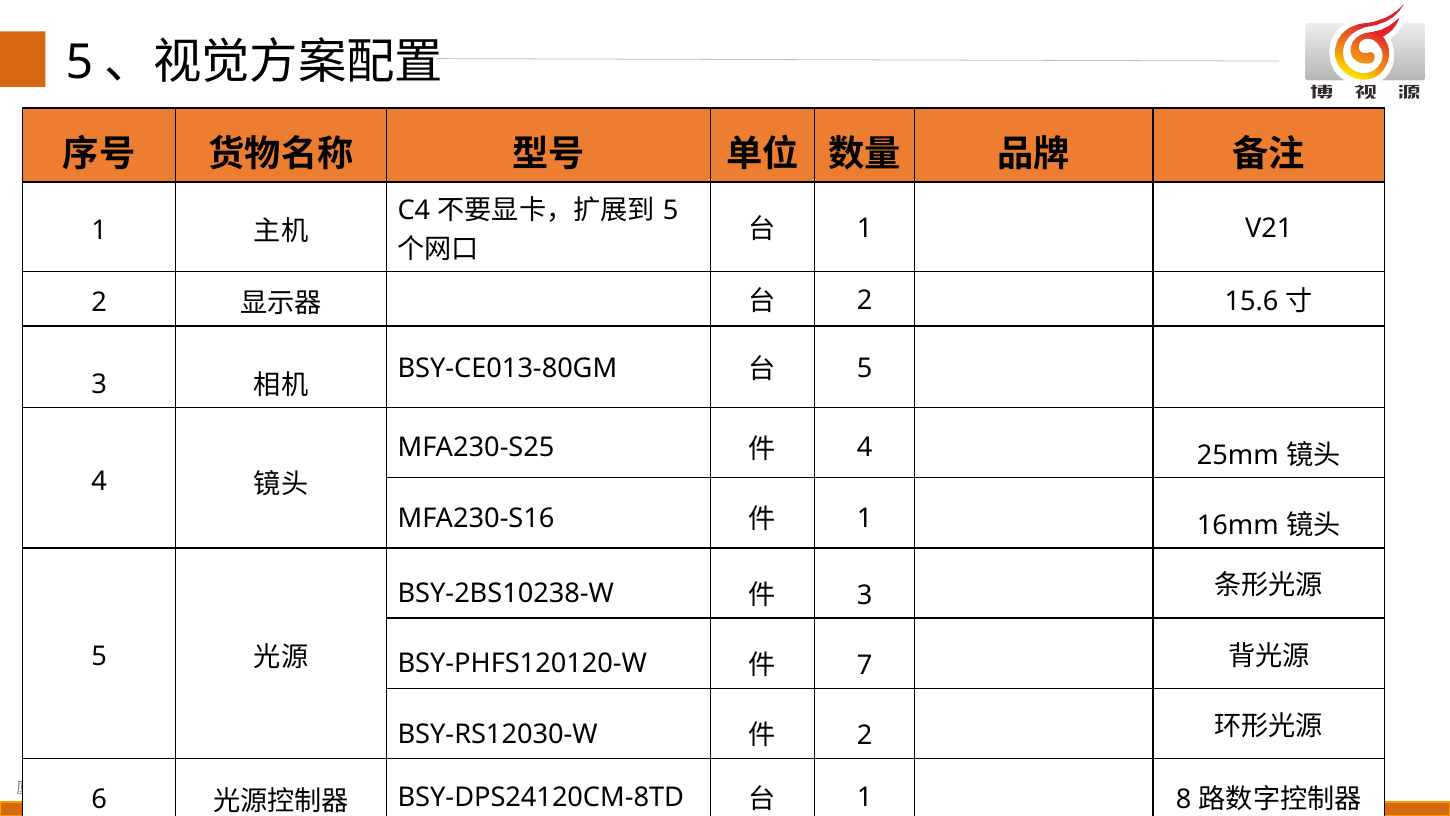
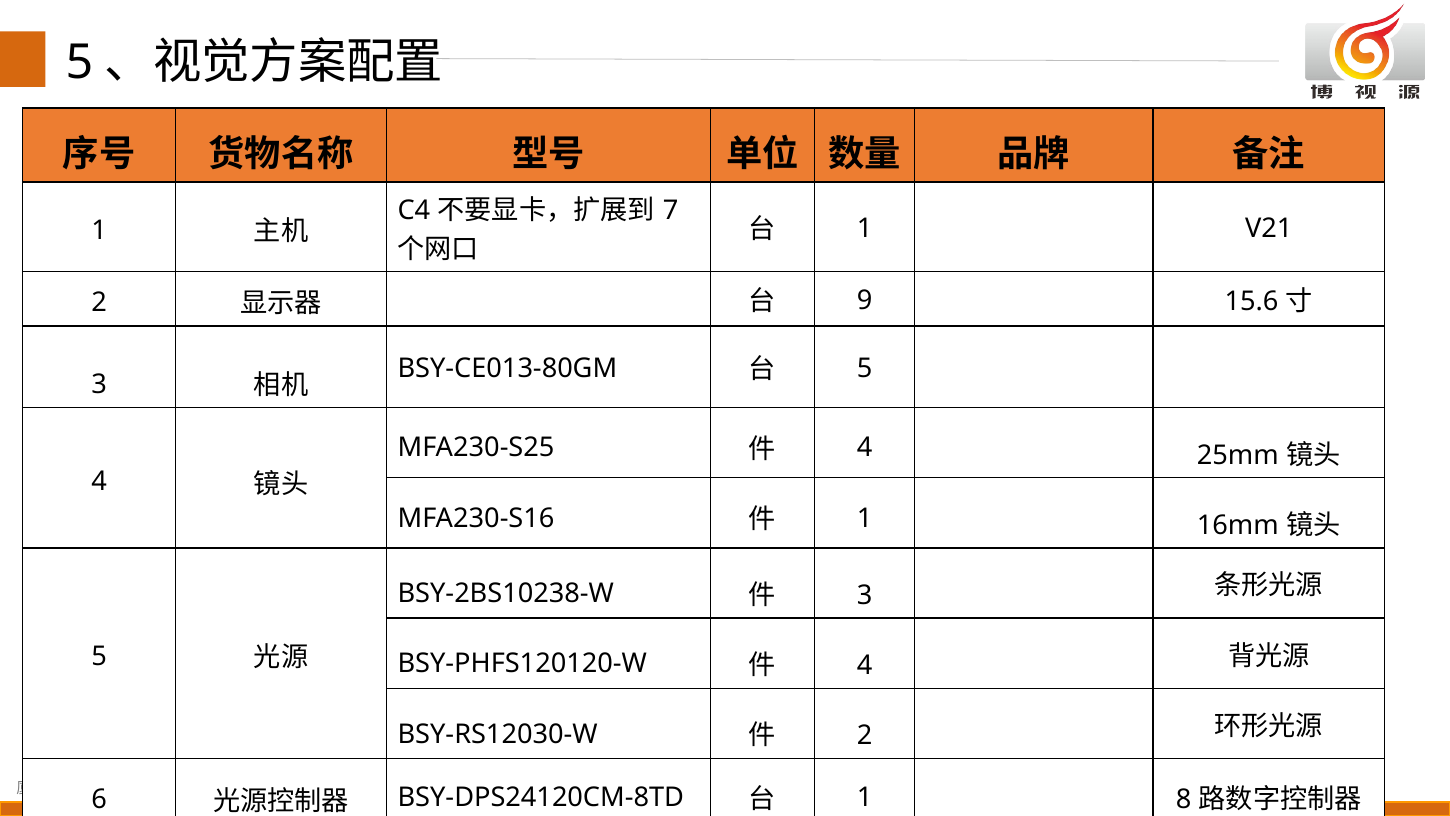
5 at (671, 210): 5 -> 7
2 at (865, 300): 2 -> 9
7 at (865, 665): 7 -> 4
